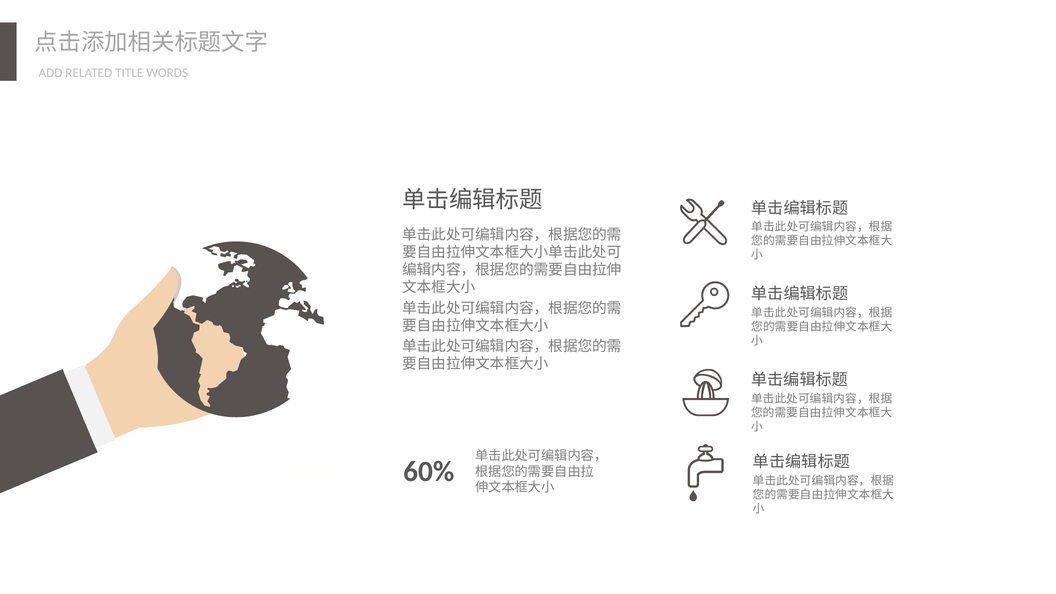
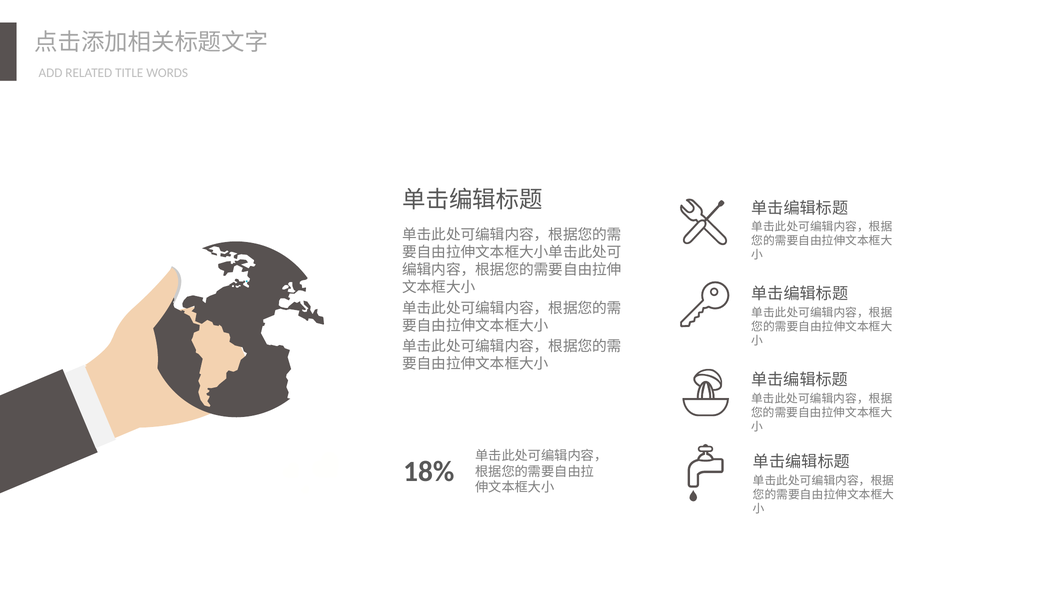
60%: 60% -> 18%
